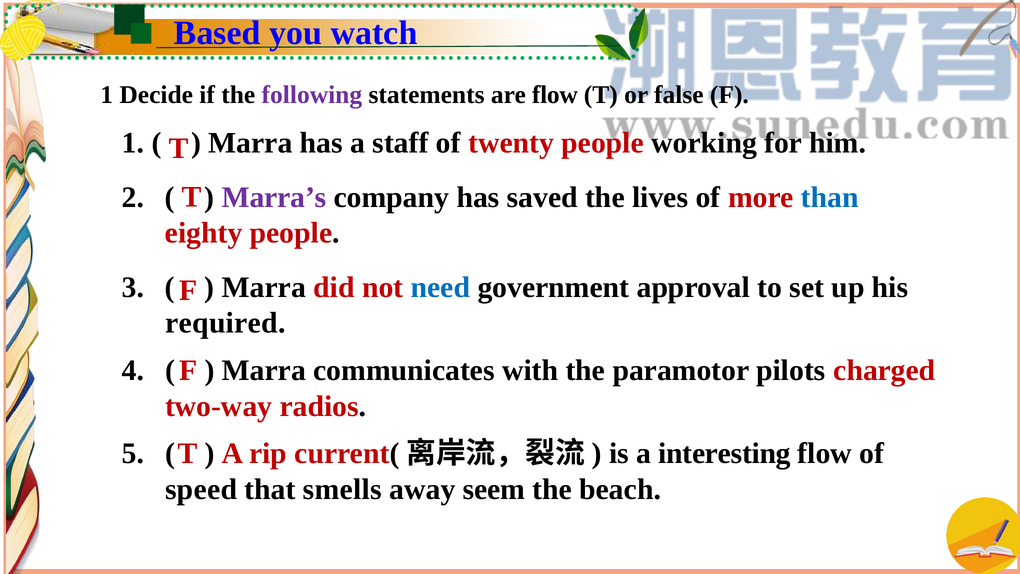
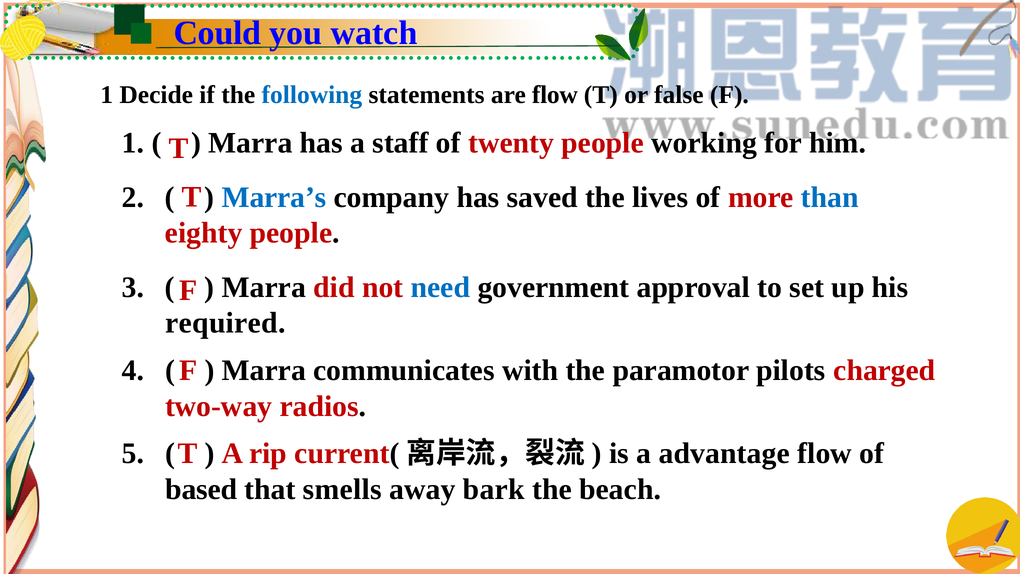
Based: Based -> Could
following colour: purple -> blue
Marra’s colour: purple -> blue
interesting: interesting -> advantage
speed: speed -> based
seem: seem -> bark
